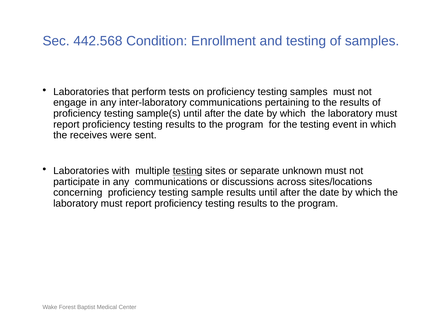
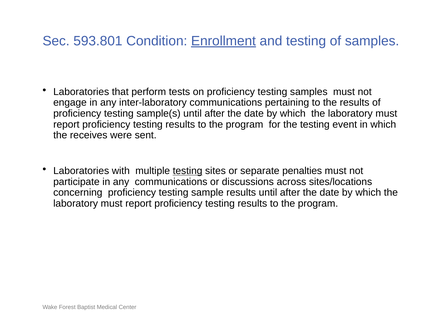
442.568: 442.568 -> 593.801
Enrollment underline: none -> present
unknown: unknown -> penalties
